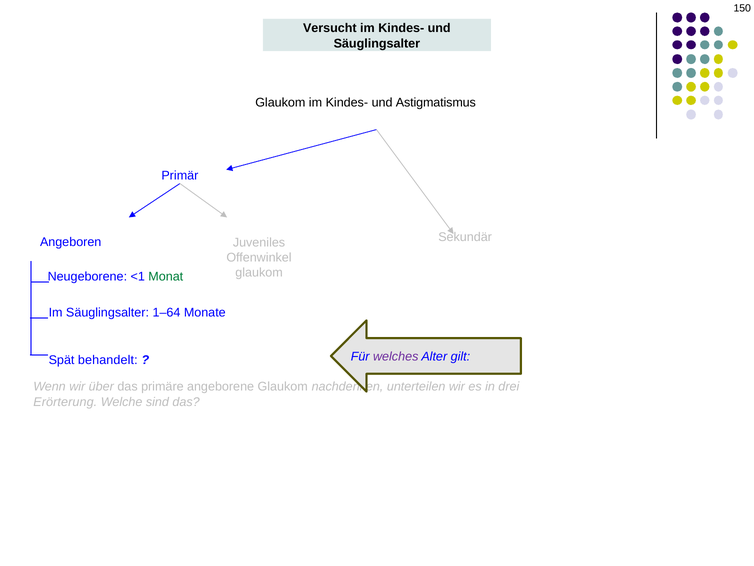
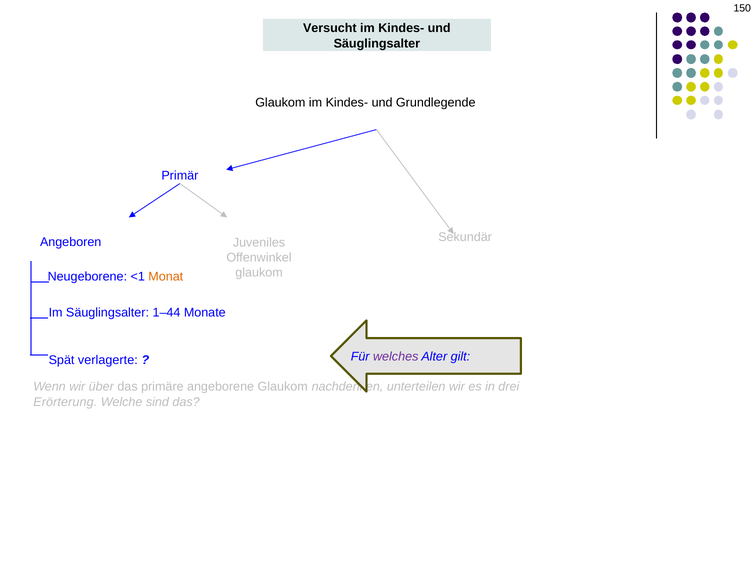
Astigmatismus: Astigmatismus -> Grundlegende
Monat colour: green -> orange
1–64: 1–64 -> 1–44
behandelt: behandelt -> verlagerte
